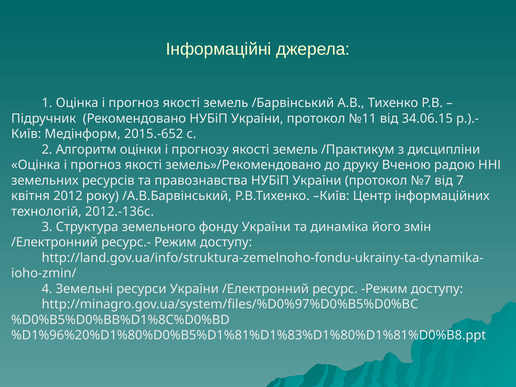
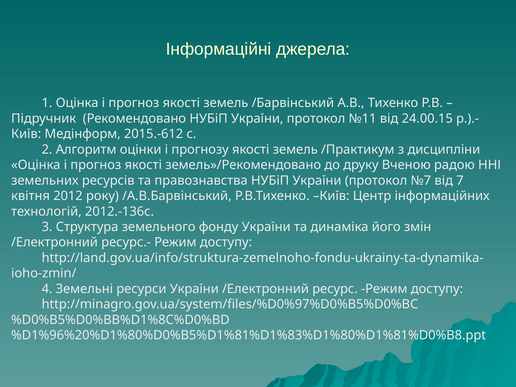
34.06.15: 34.06.15 -> 24.00.15
2015.-652: 2015.-652 -> 2015.-612
